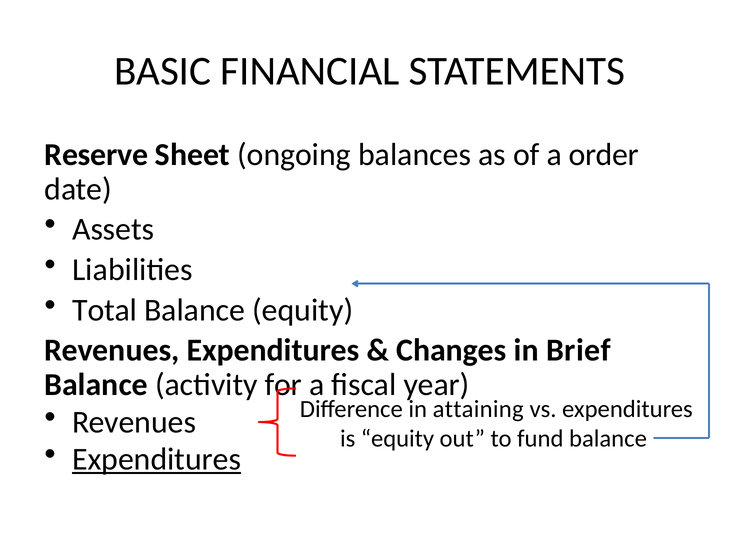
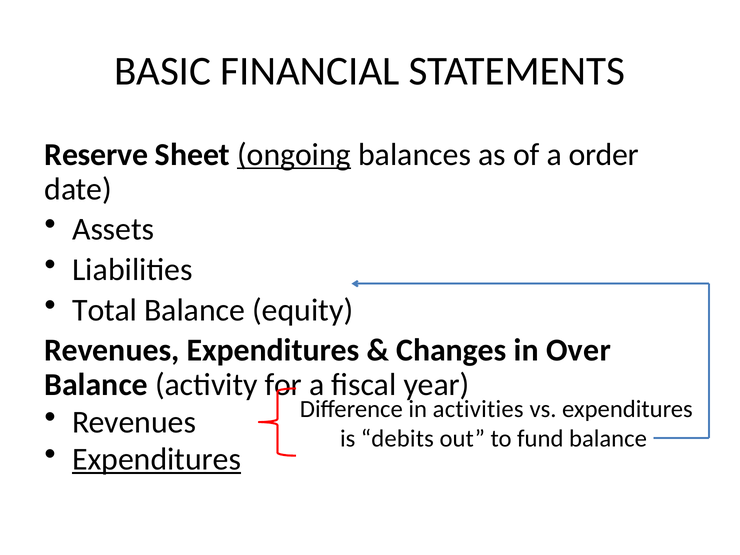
ongoing underline: none -> present
Brief: Brief -> Over
attaining: attaining -> activities
is equity: equity -> debits
